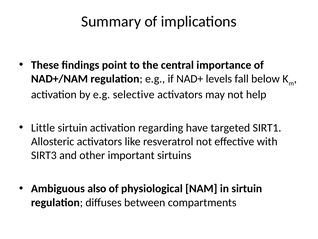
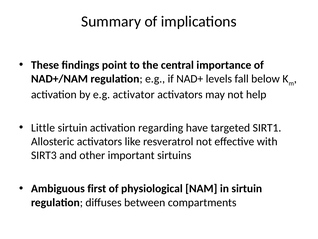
selective: selective -> activator
also: also -> first
